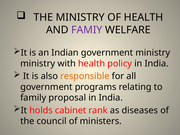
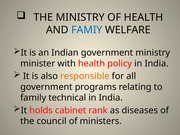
FAMIY colour: purple -> blue
ministry at (38, 64): ministry -> minister
proposal: proposal -> technical
